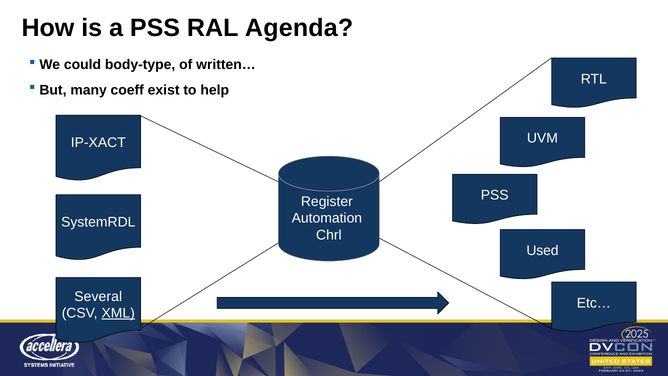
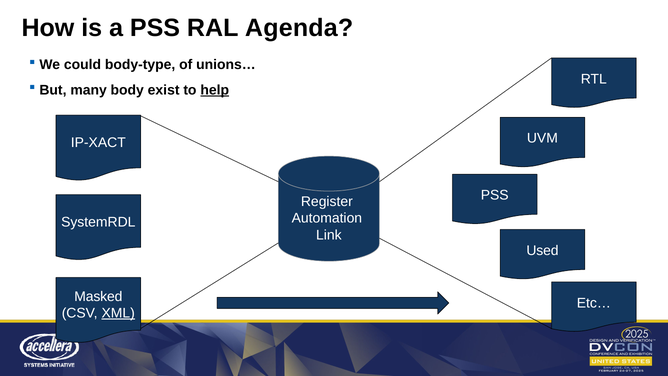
written…: written… -> unions…
coeff: coeff -> body
help underline: none -> present
Chrl: Chrl -> Link
Several: Several -> Masked
